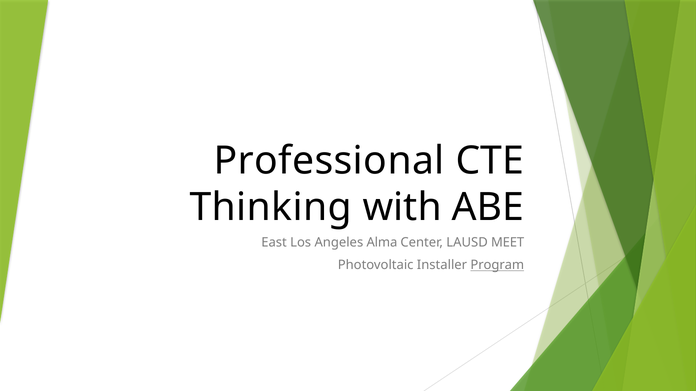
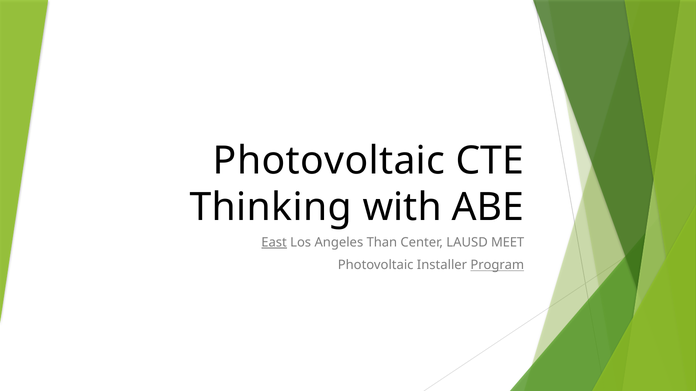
Professional at (329, 161): Professional -> Photovoltaic
East underline: none -> present
Alma: Alma -> Than
